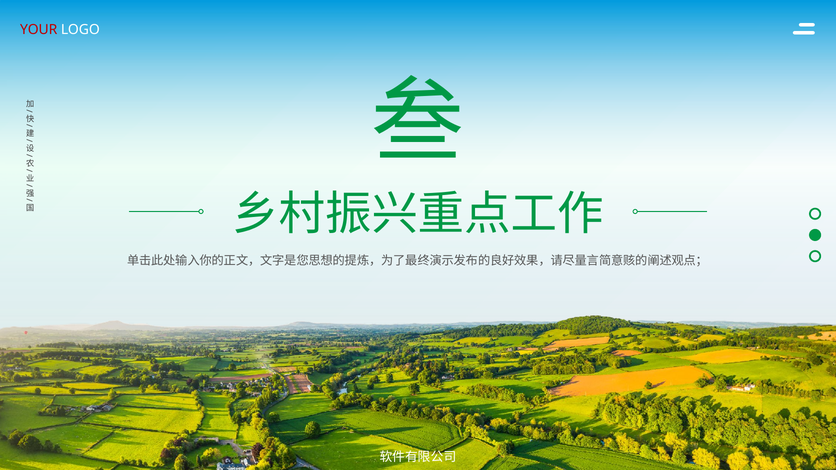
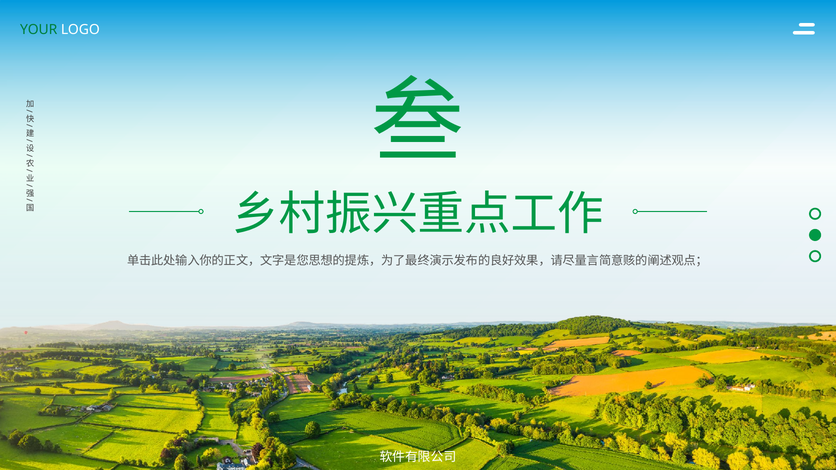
YOUR colour: red -> green
